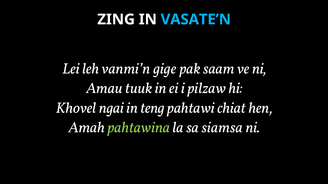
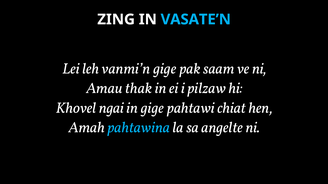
tuuk: tuuk -> thak
in teng: teng -> gige
pahtawina colour: light green -> light blue
siamsa: siamsa -> angelte
